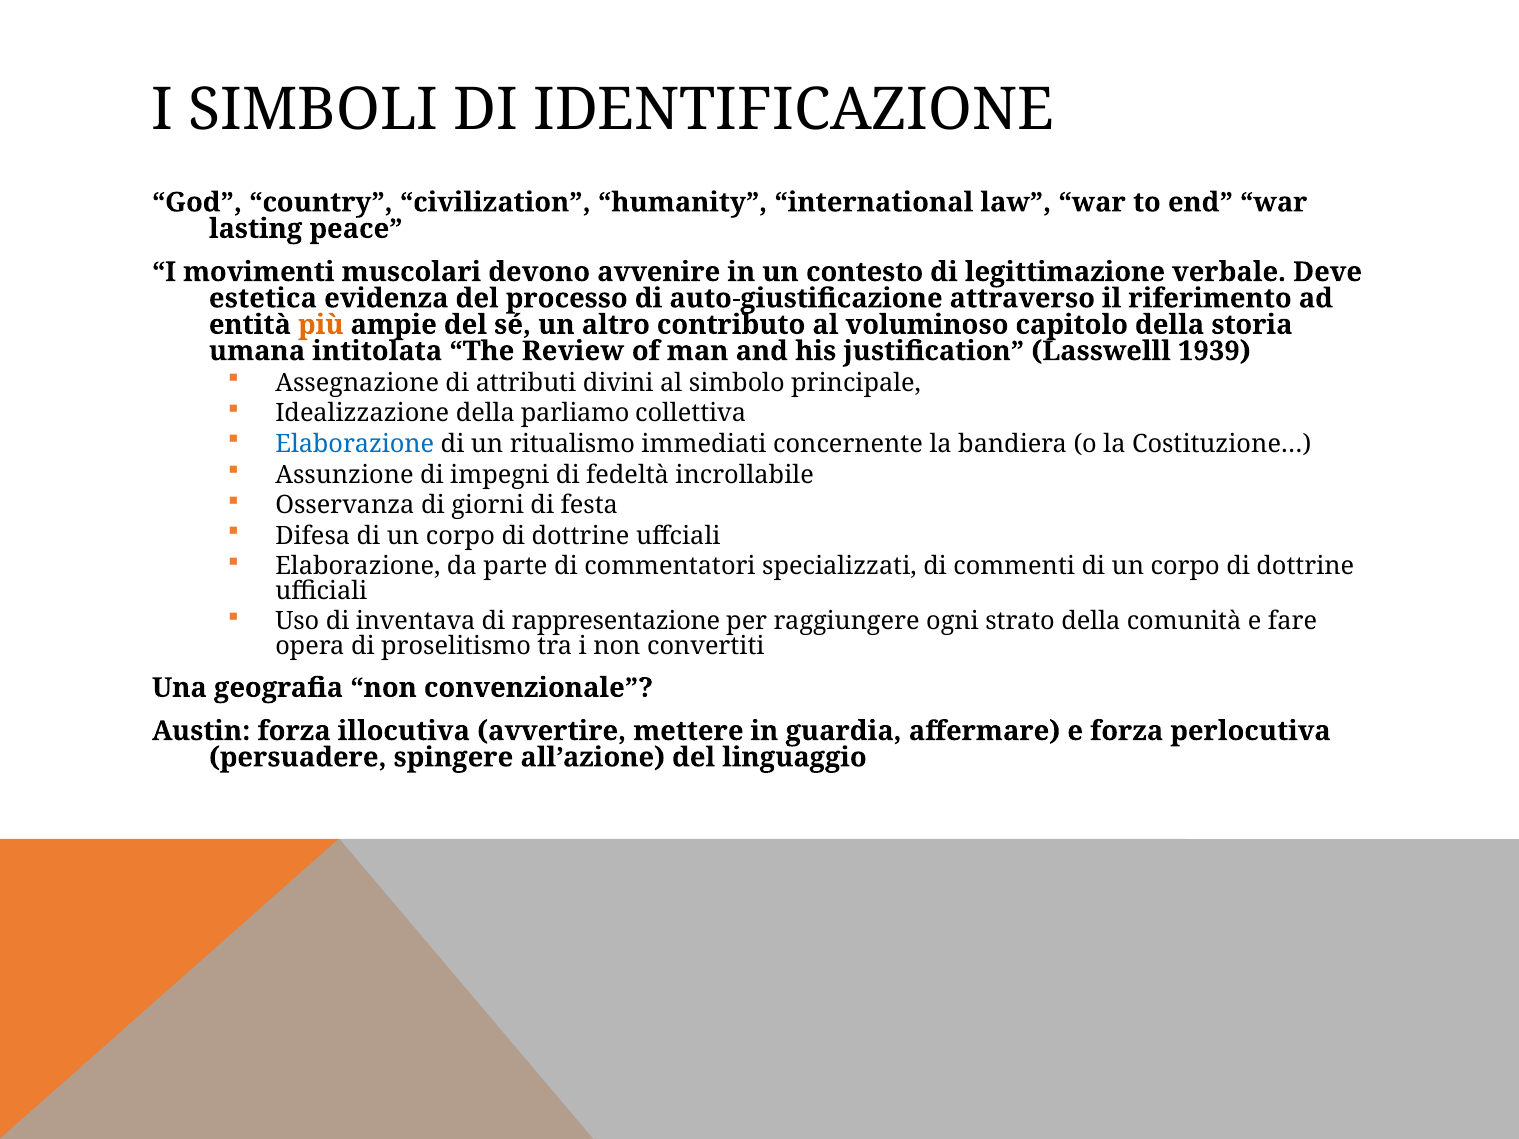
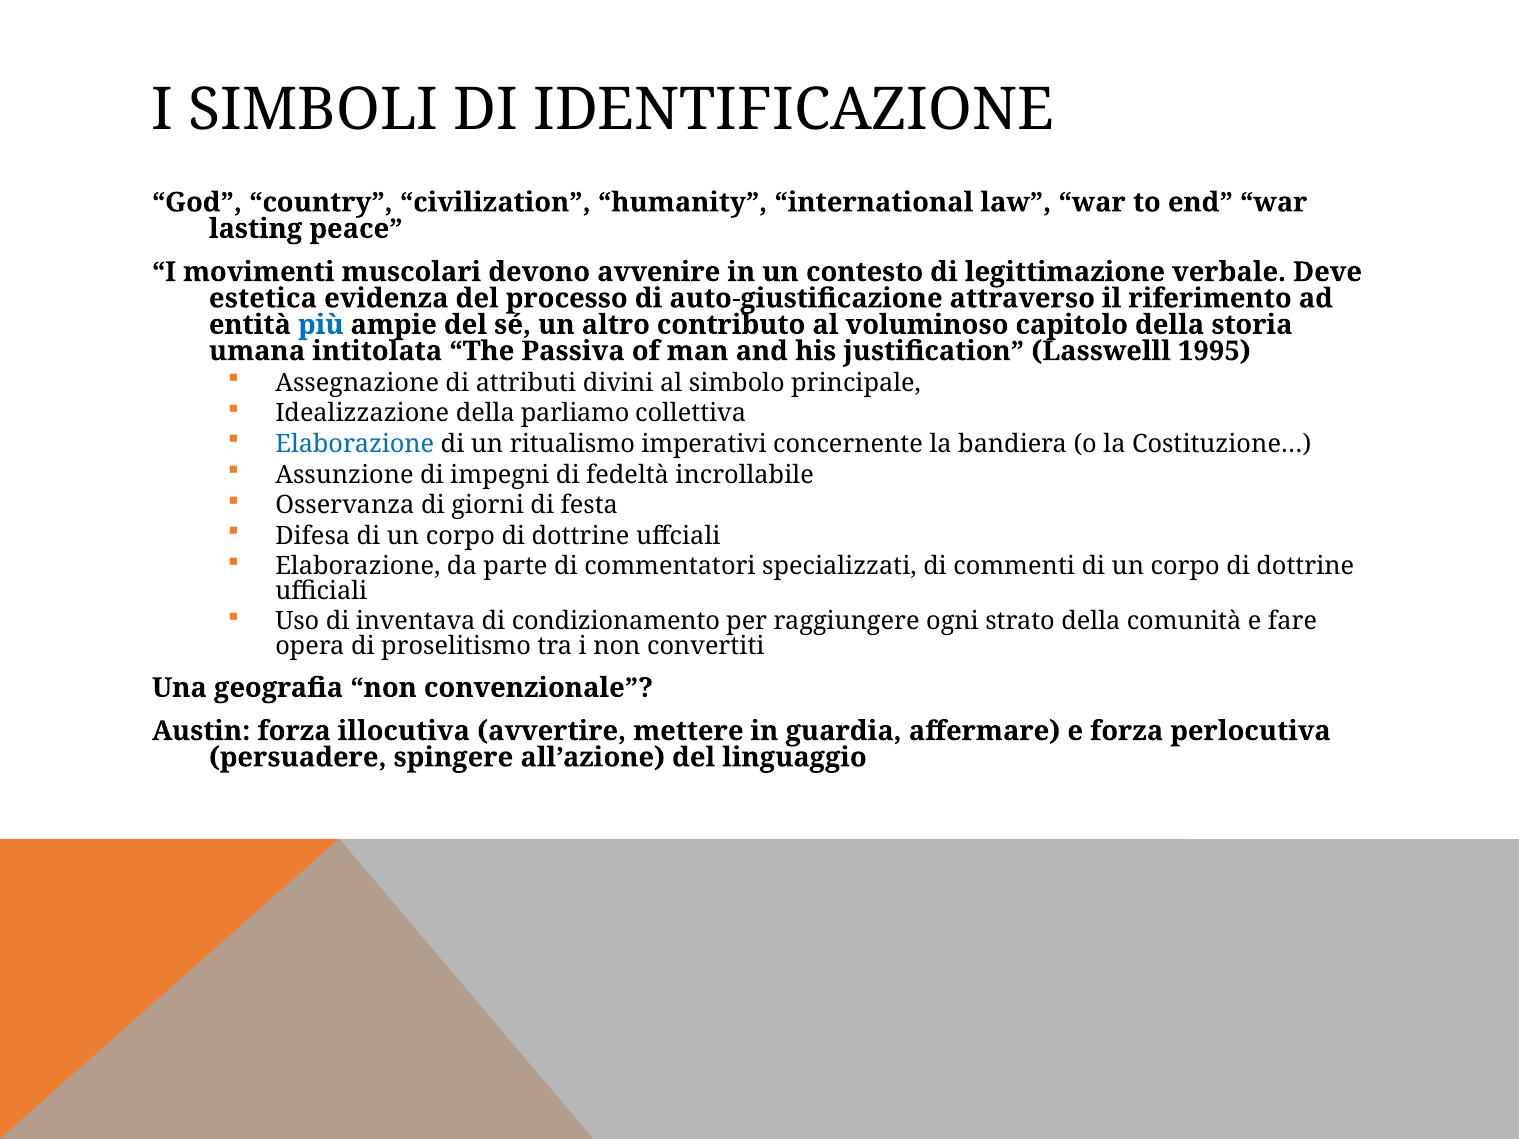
più colour: orange -> blue
Review: Review -> Passiva
1939: 1939 -> 1995
immediati: immediati -> imperativi
rappresentazione: rappresentazione -> condizionamento
